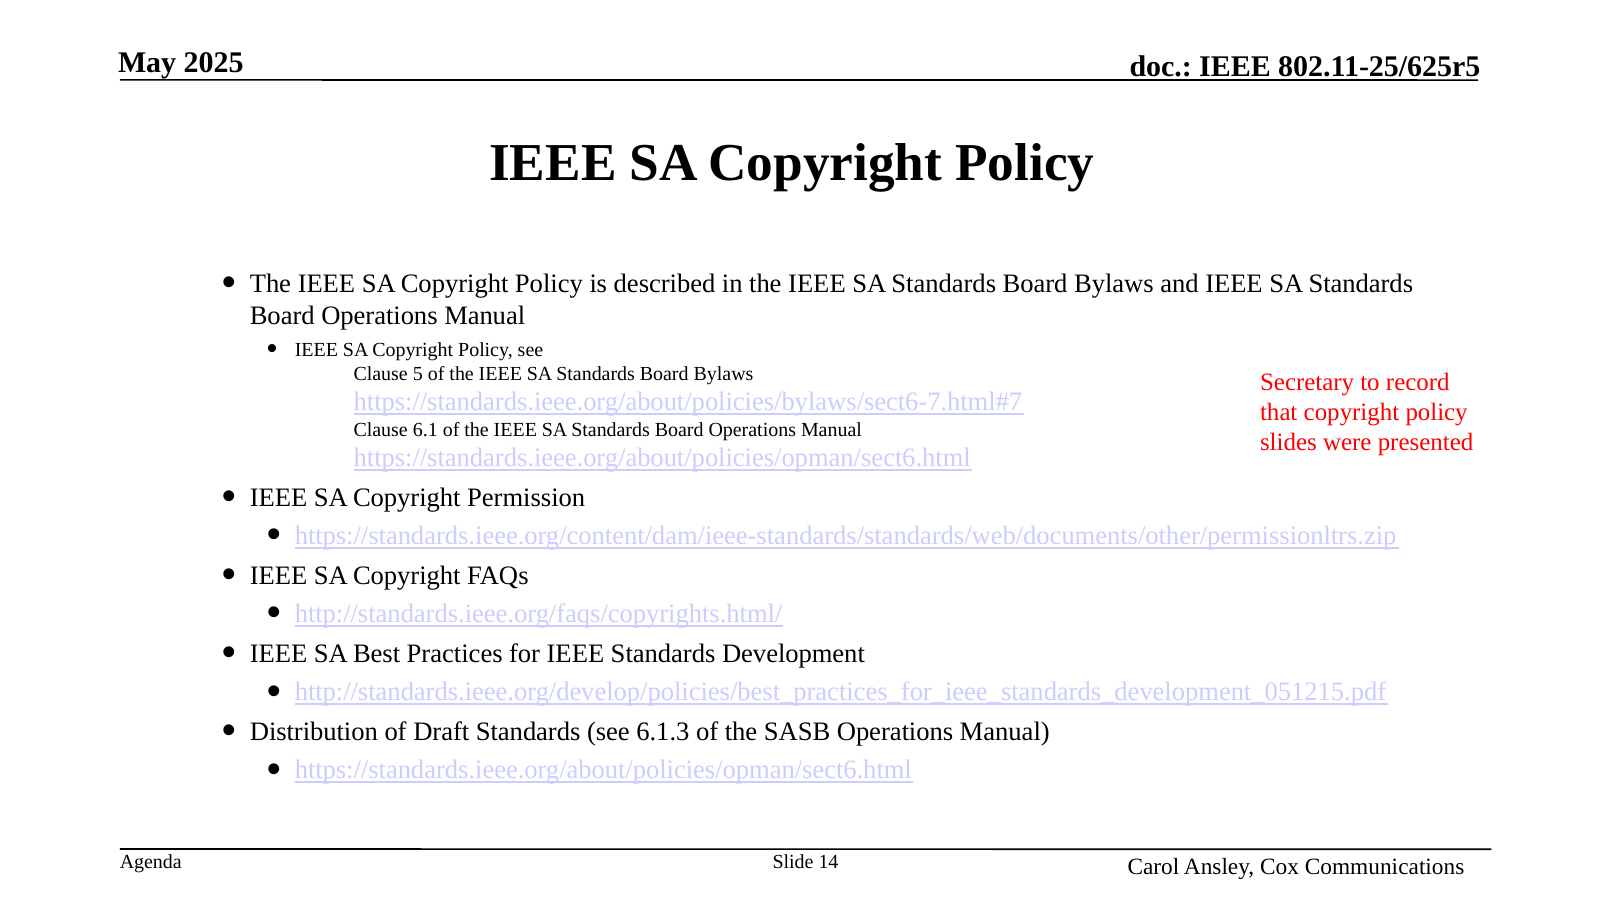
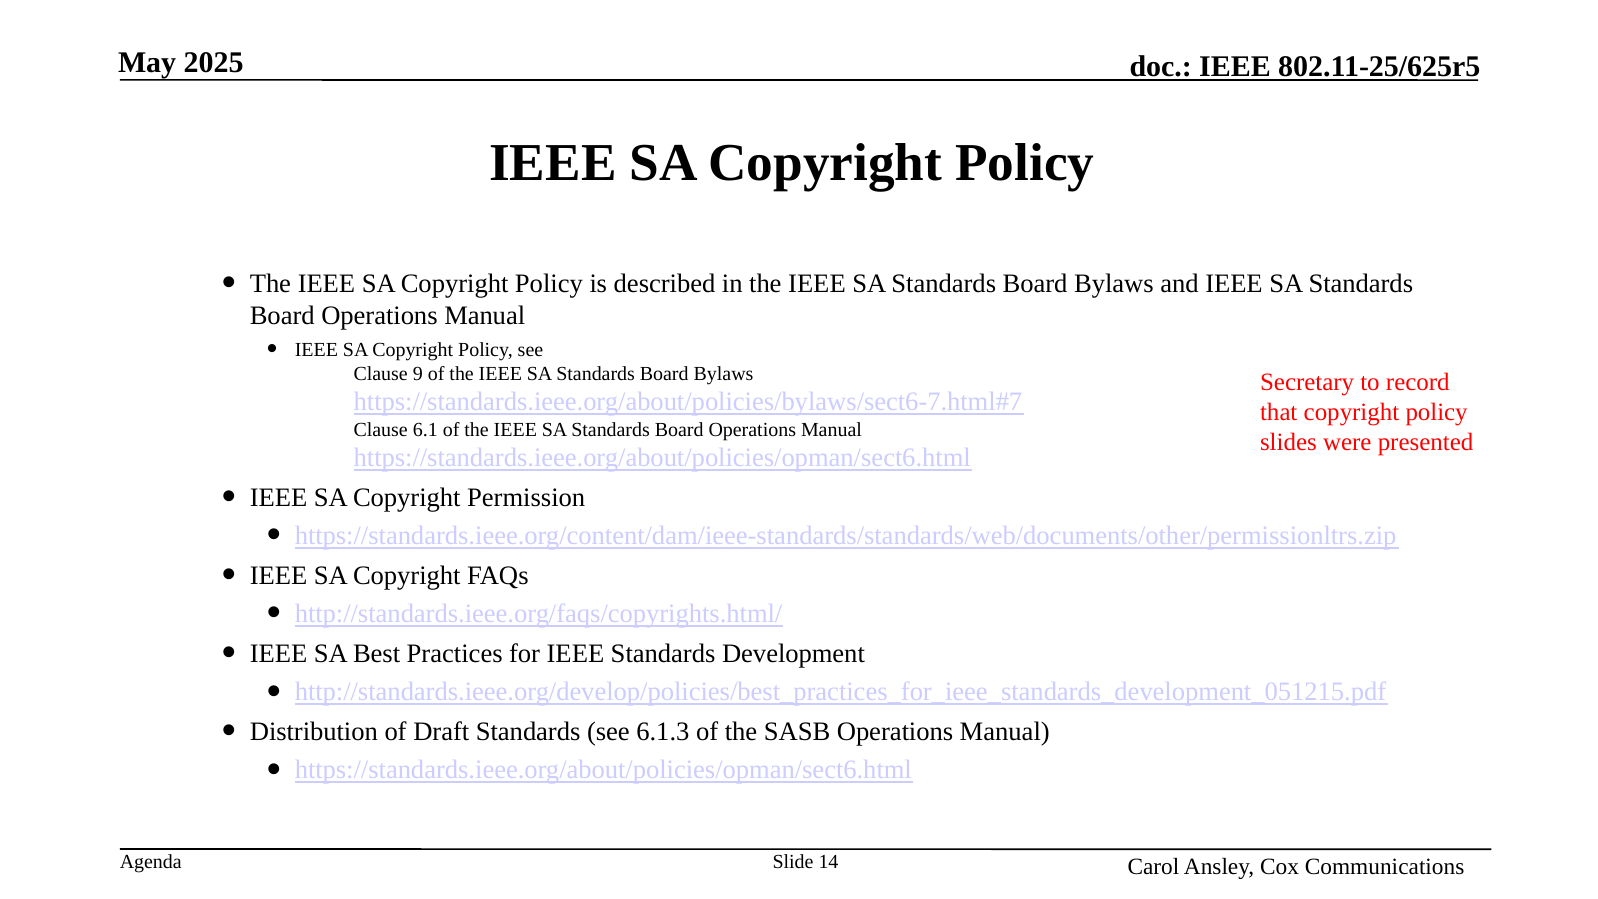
5: 5 -> 9
